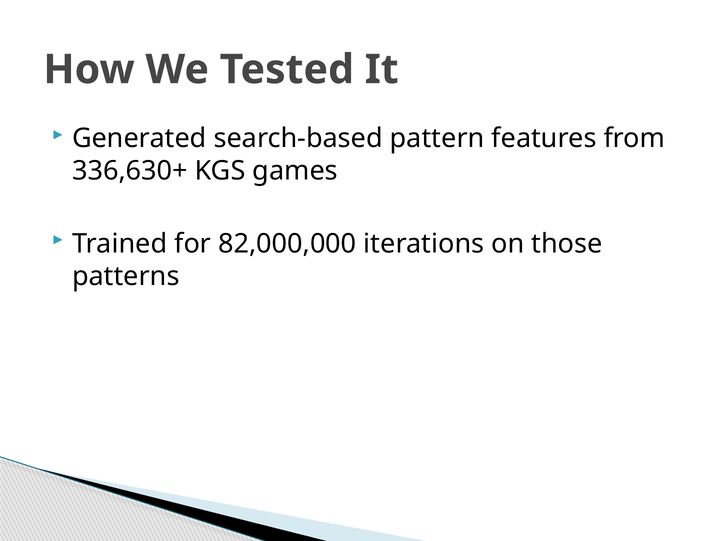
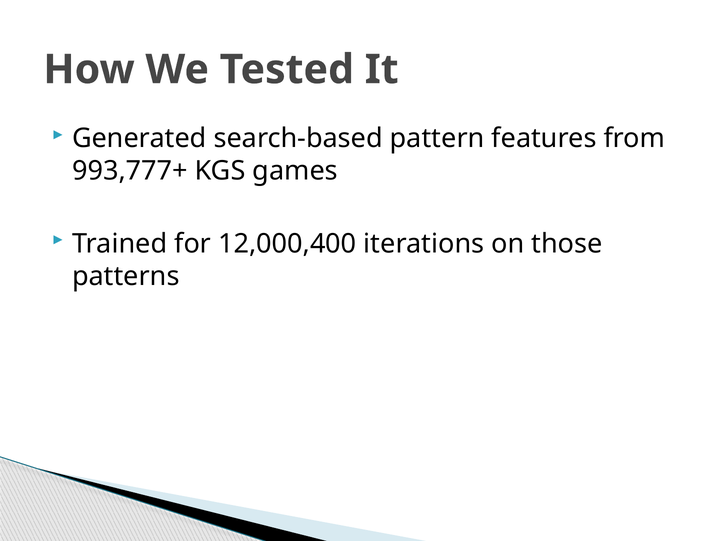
336,630+: 336,630+ -> 993,777+
82,000,000: 82,000,000 -> 12,000,400
